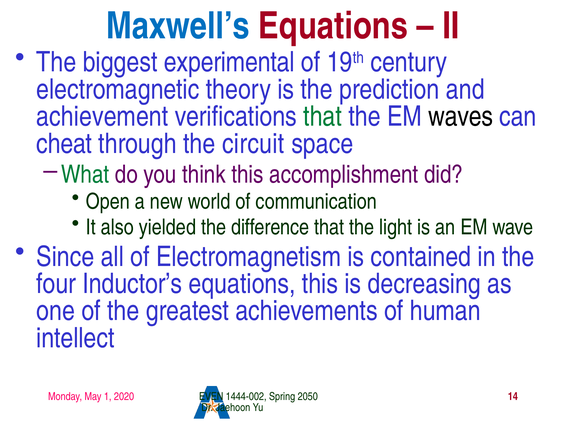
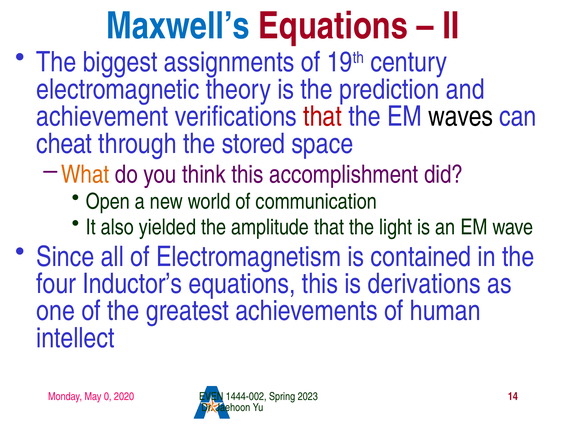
experimental: experimental -> assignments
that at (323, 117) colour: green -> red
circuit: circuit -> stored
What colour: green -> orange
difference: difference -> amplitude
decreasing: decreasing -> derivations
1: 1 -> 0
2050: 2050 -> 2023
